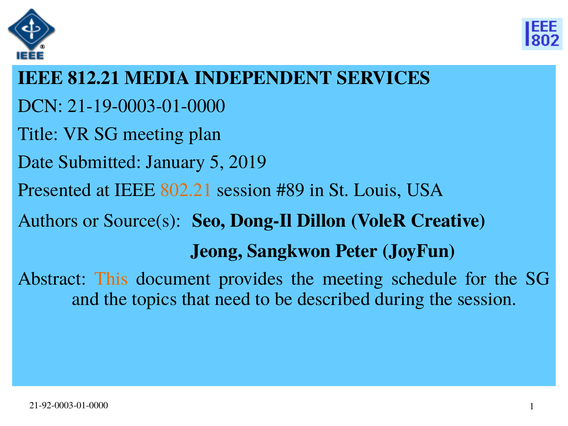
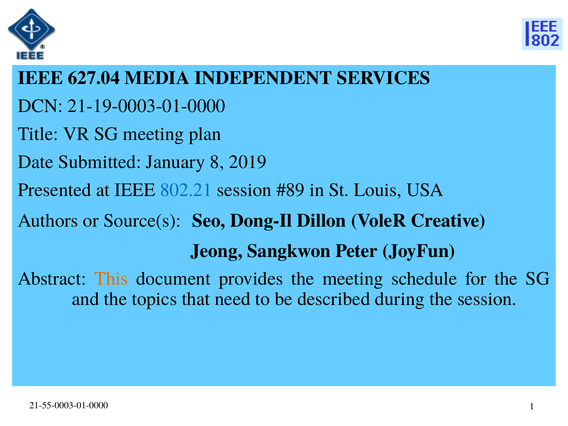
812.21: 812.21 -> 627.04
5: 5 -> 8
802.21 colour: orange -> blue
21-92-0003-01-0000: 21-92-0003-01-0000 -> 21-55-0003-01-0000
